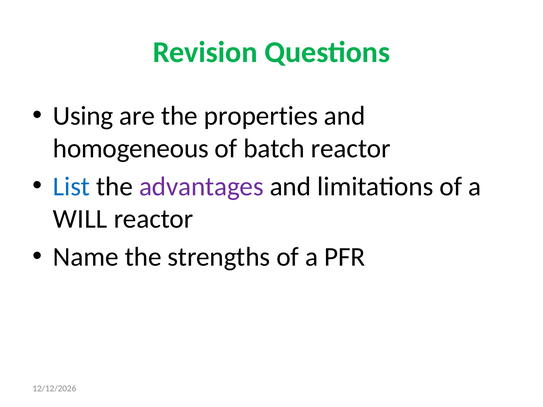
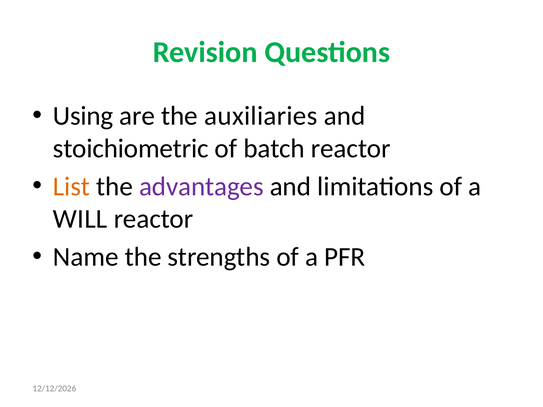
properties: properties -> auxiliaries
homogeneous: homogeneous -> stoichiometric
List colour: blue -> orange
